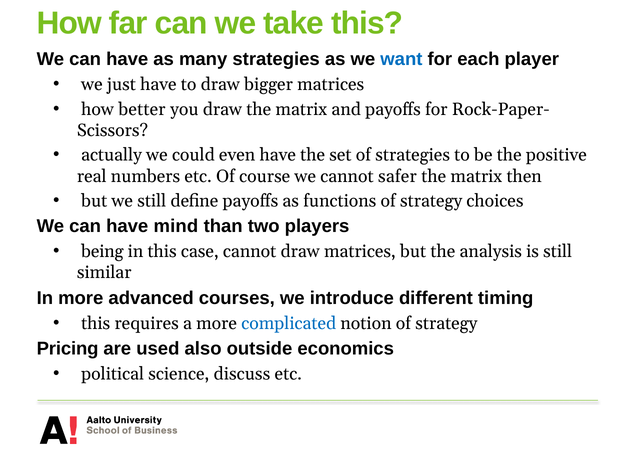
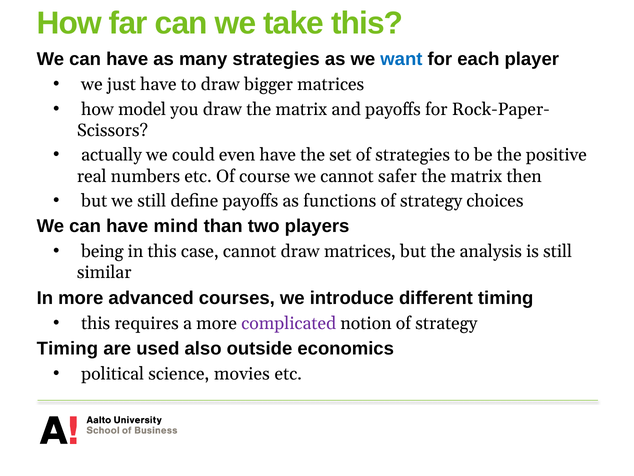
better: better -> model
complicated colour: blue -> purple
Pricing at (68, 348): Pricing -> Timing
discuss: discuss -> movies
